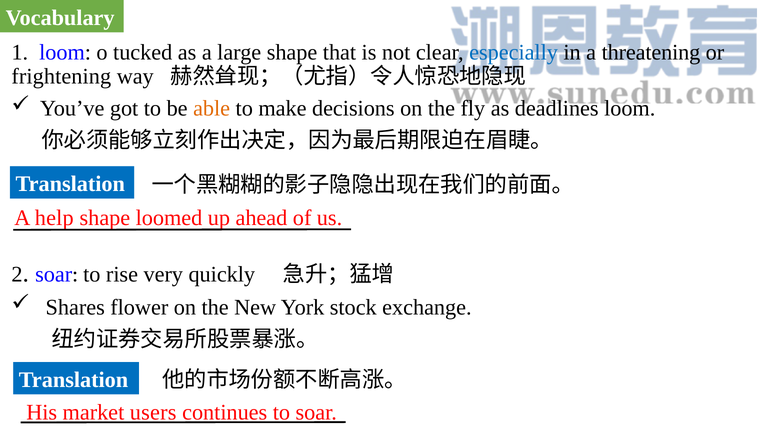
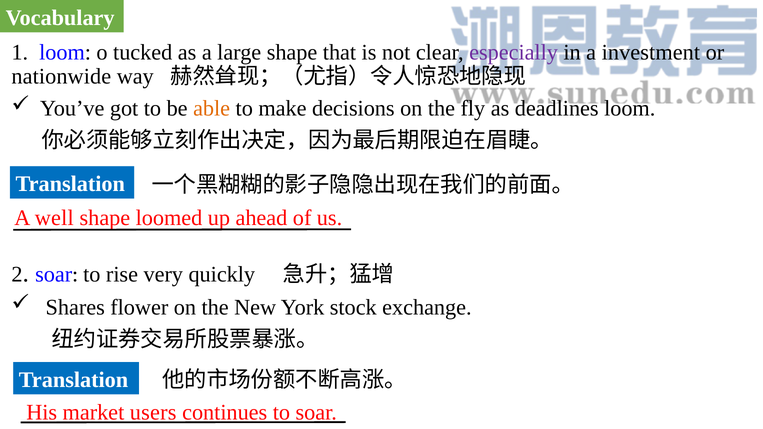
especially colour: blue -> purple
threatening: threatening -> investment
frightening: frightening -> nationwide
help: help -> well
